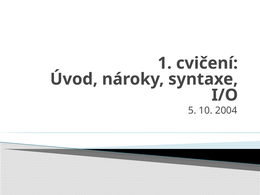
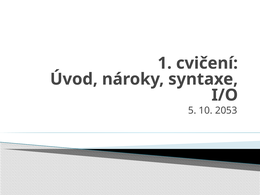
2004: 2004 -> 2053
